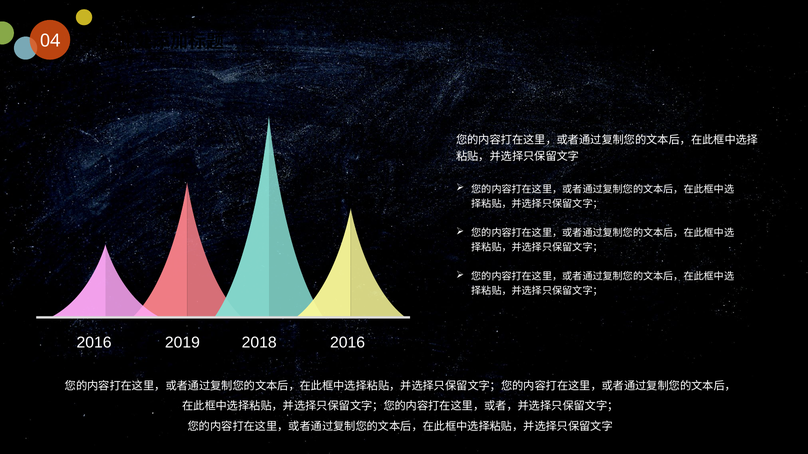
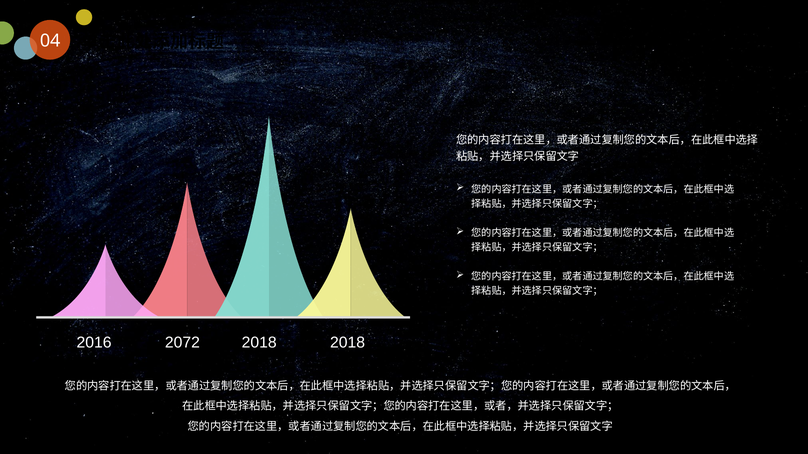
2019: 2019 -> 2072
2018 2016: 2016 -> 2018
